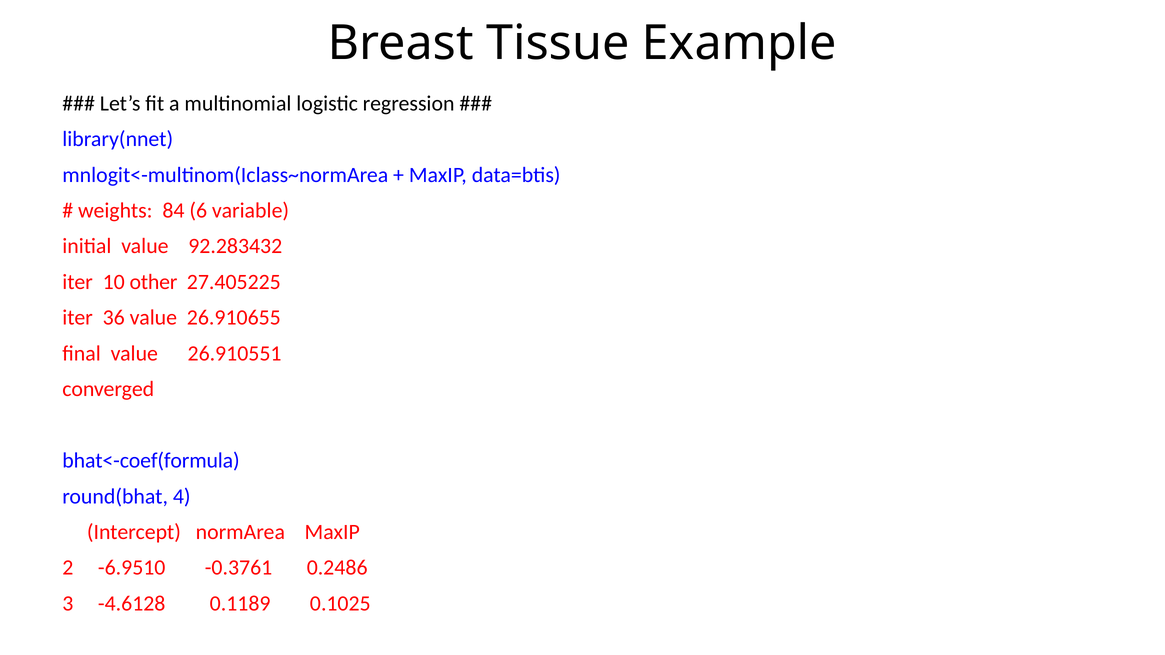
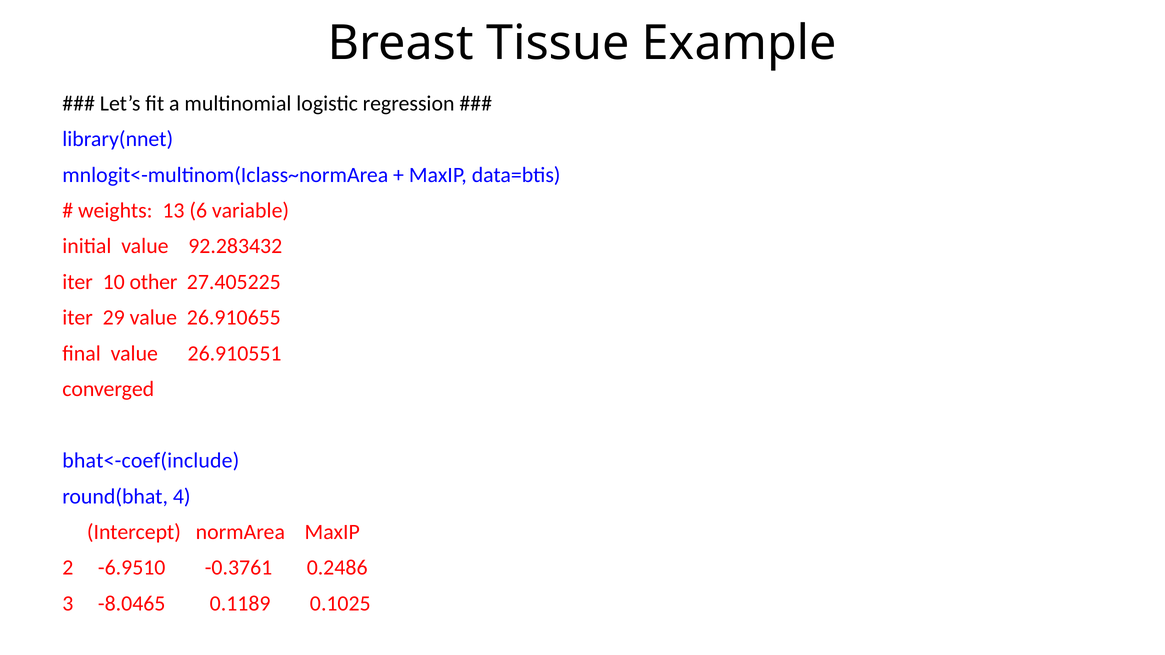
84: 84 -> 13
36: 36 -> 29
bhat<-coef(formula: bhat<-coef(formula -> bhat<-coef(include
-4.6128: -4.6128 -> -8.0465
